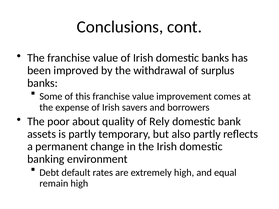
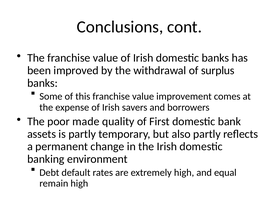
about: about -> made
Rely: Rely -> First
